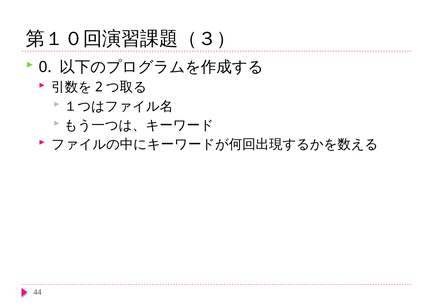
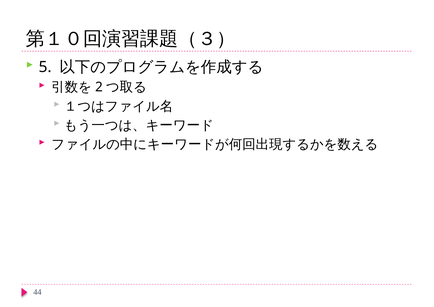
0: 0 -> 5
